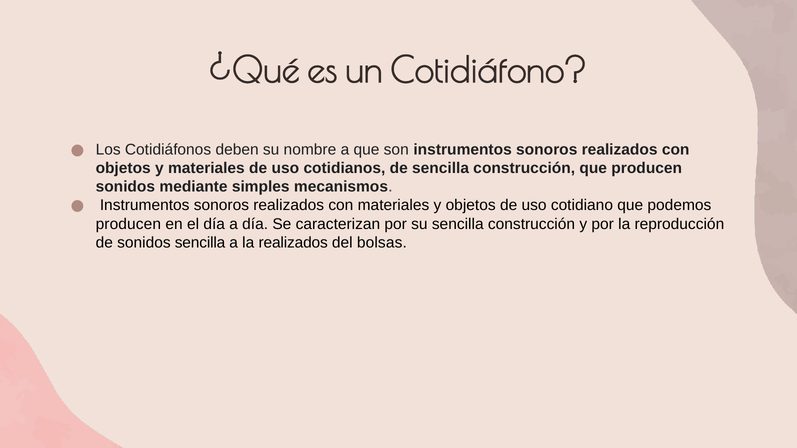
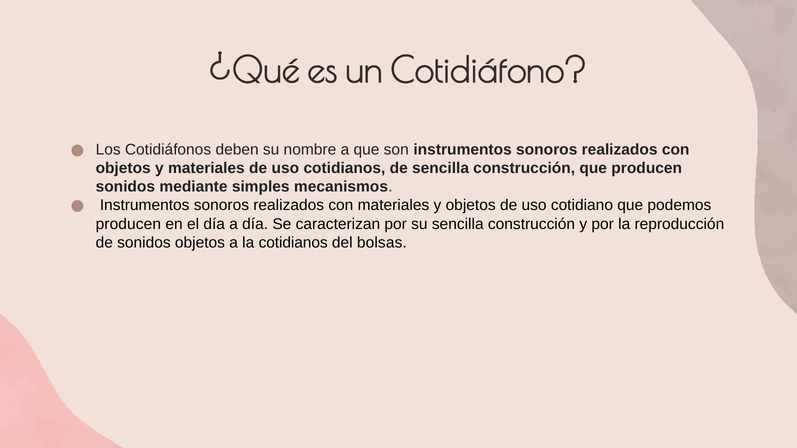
sonidos sencilla: sencilla -> objetos
la realizados: realizados -> cotidianos
